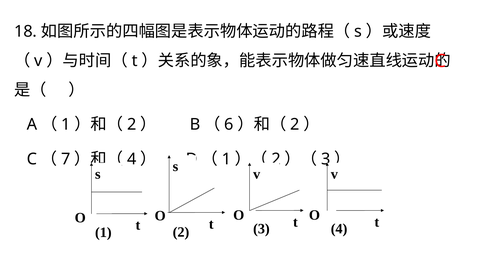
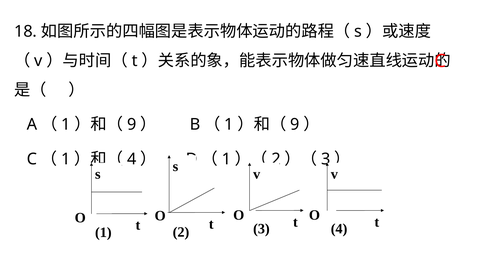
2 at (132, 124): 2 -> 9
6 at (229, 124): 6 -> 1
2 at (295, 124): 2 -> 9
7 at (66, 159): 7 -> 1
